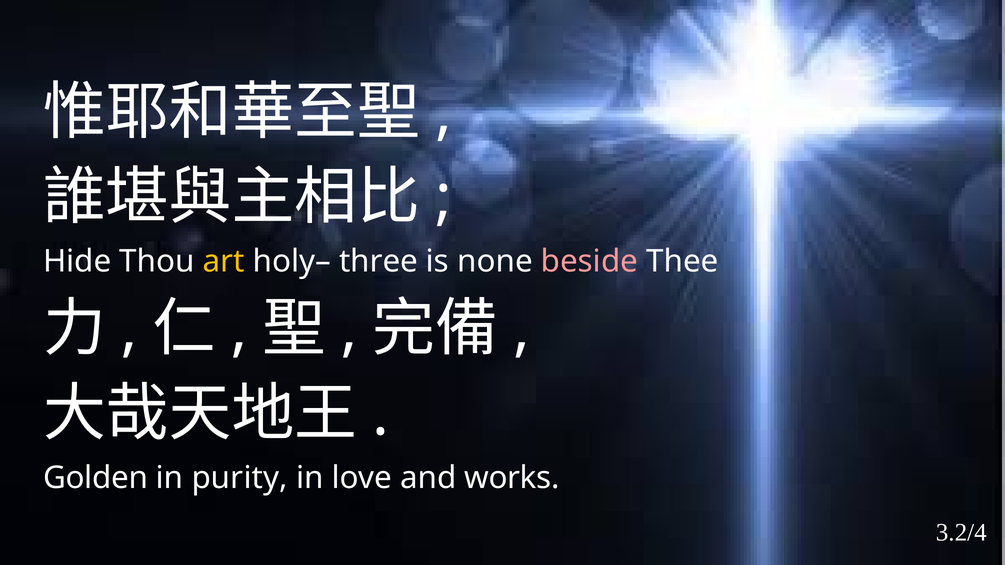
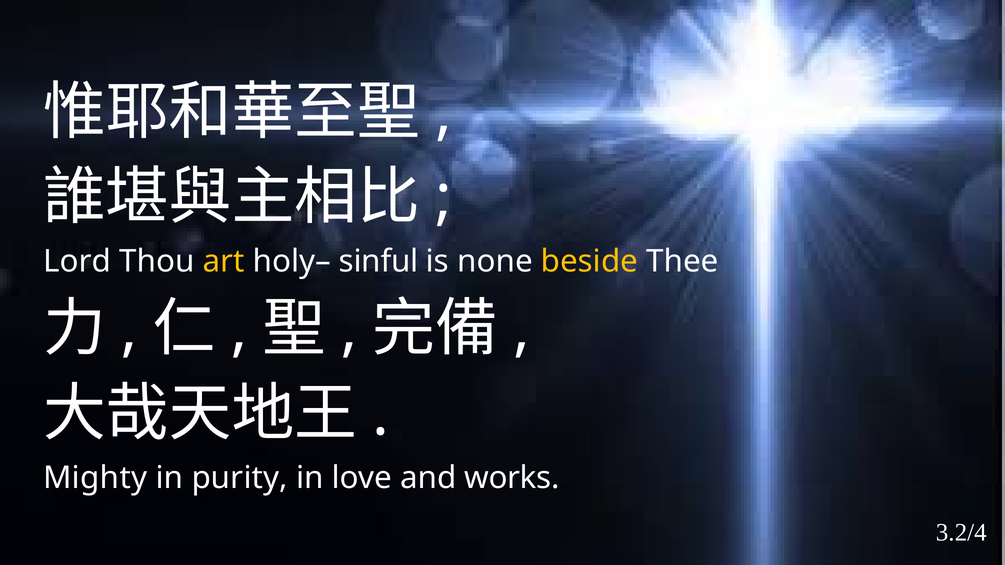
Hide: Hide -> Lord
three: three -> sinful
beside colour: pink -> yellow
Golden: Golden -> Mighty
